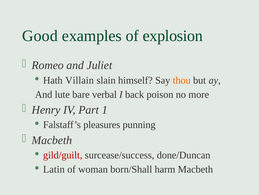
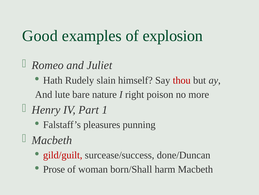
Villain: Villain -> Rudely
thou colour: orange -> red
verbal: verbal -> nature
back: back -> right
Latin: Latin -> Prose
